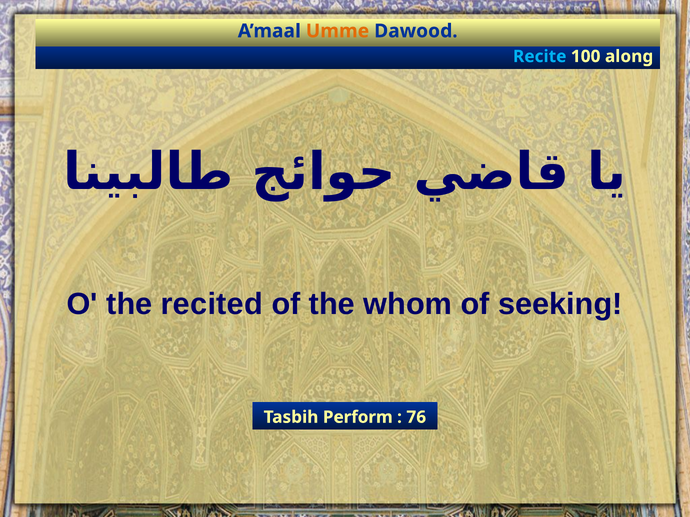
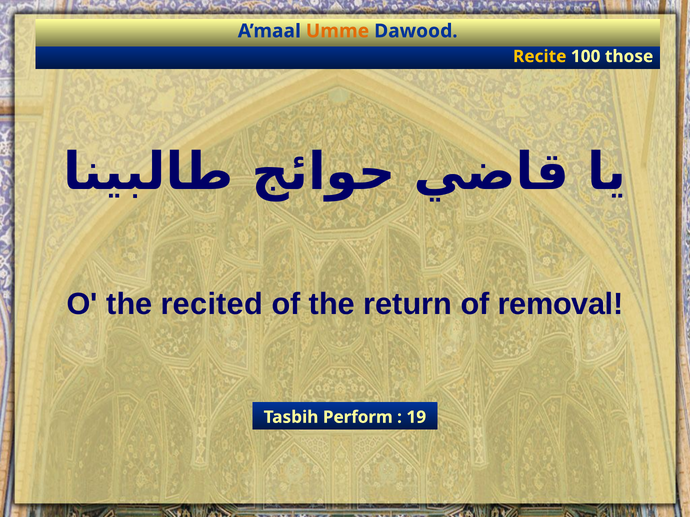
Recite colour: light blue -> yellow
along: along -> those
whom: whom -> return
seeking: seeking -> removal
76: 76 -> 19
